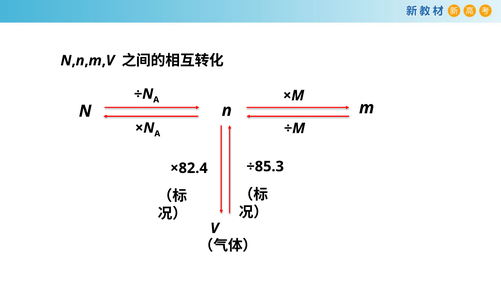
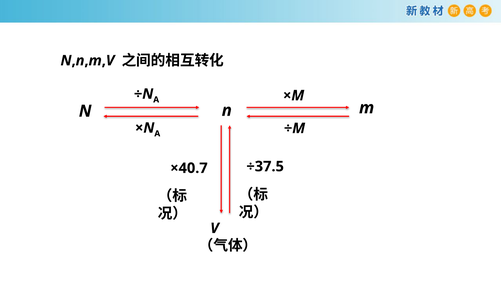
÷85.3: ÷85.3 -> ÷37.5
×82.4: ×82.4 -> ×40.7
